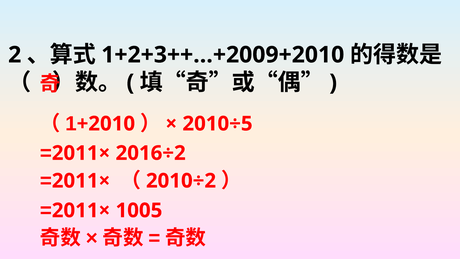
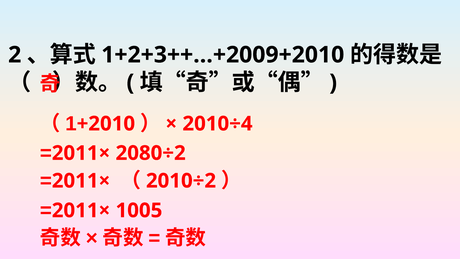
2010÷5: 2010÷5 -> 2010÷4
2016÷2: 2016÷2 -> 2080÷2
